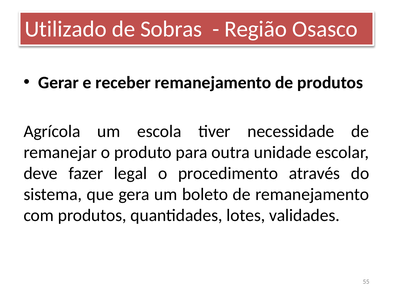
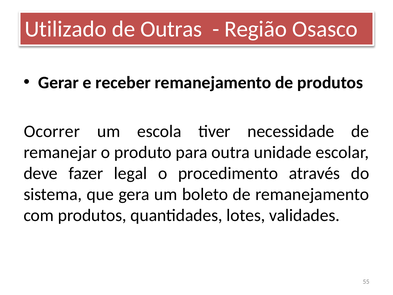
Sobras: Sobras -> Outras
Agrícola: Agrícola -> Ocorrer
